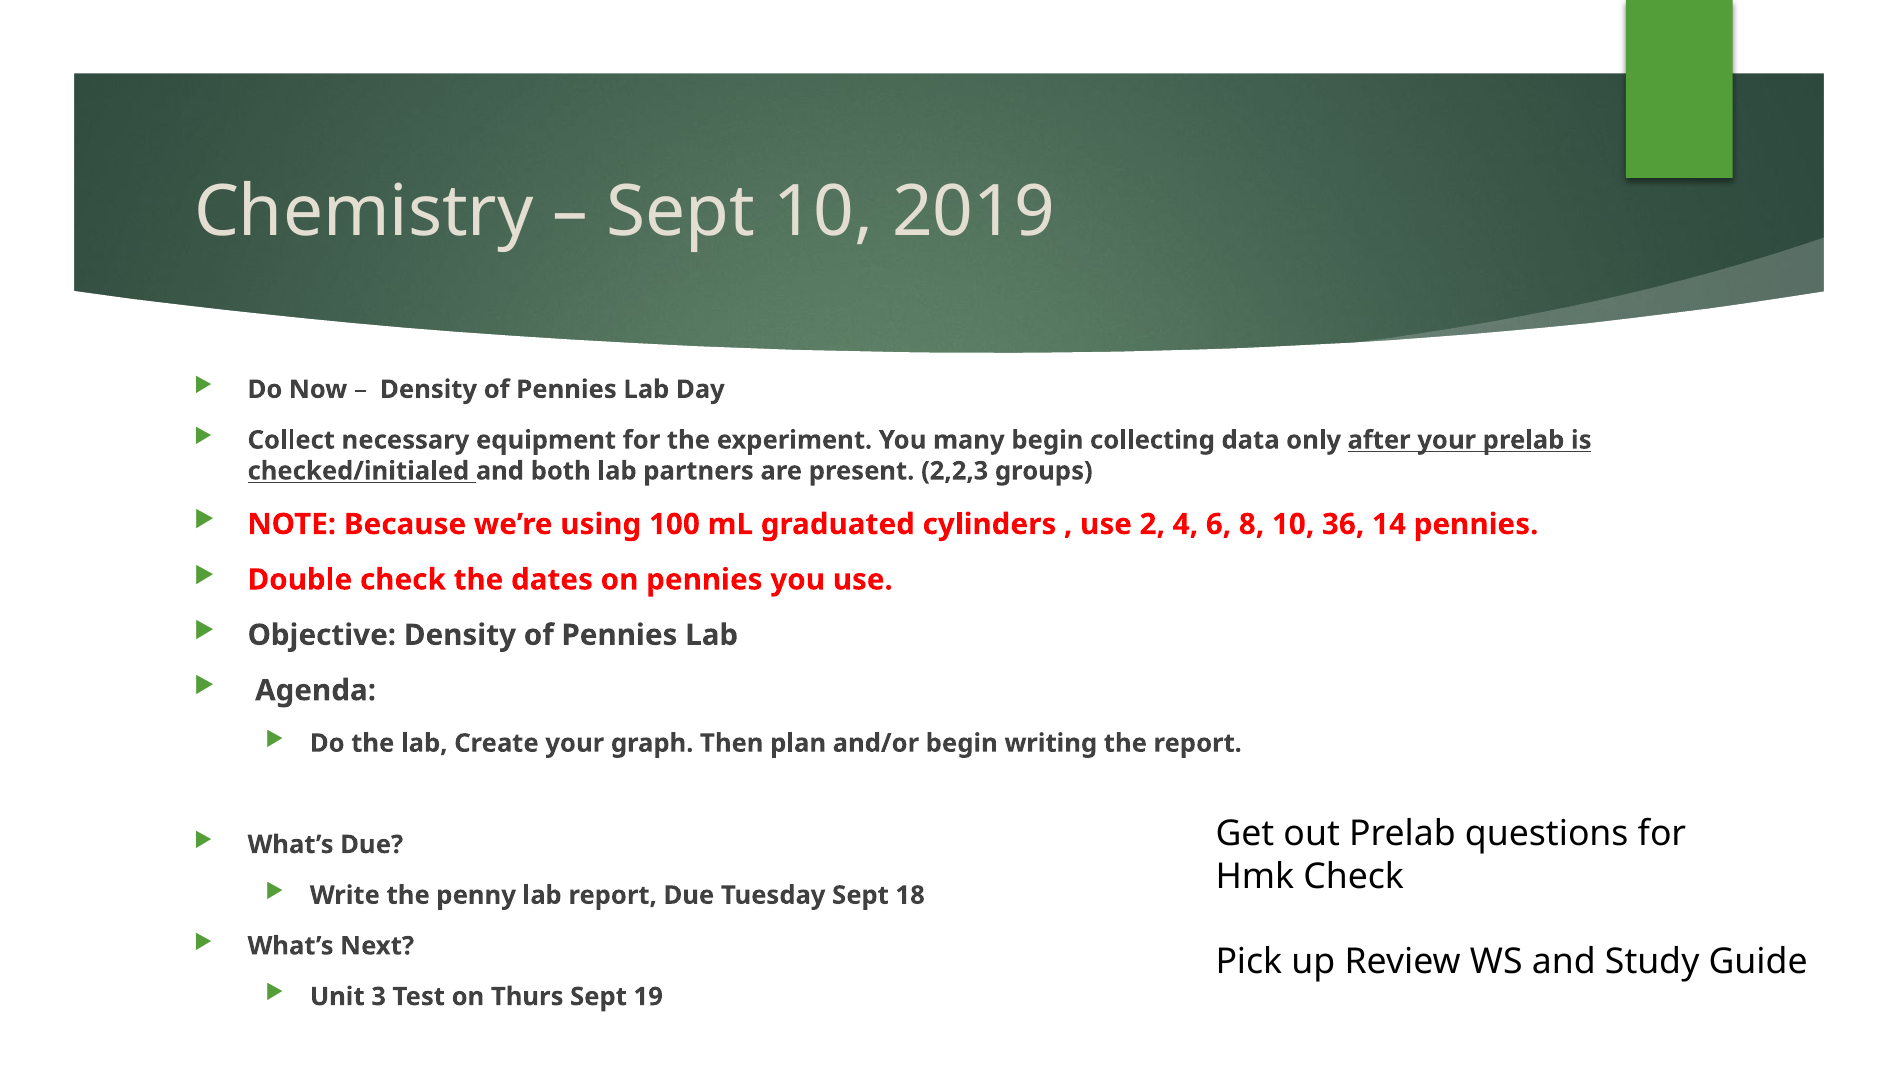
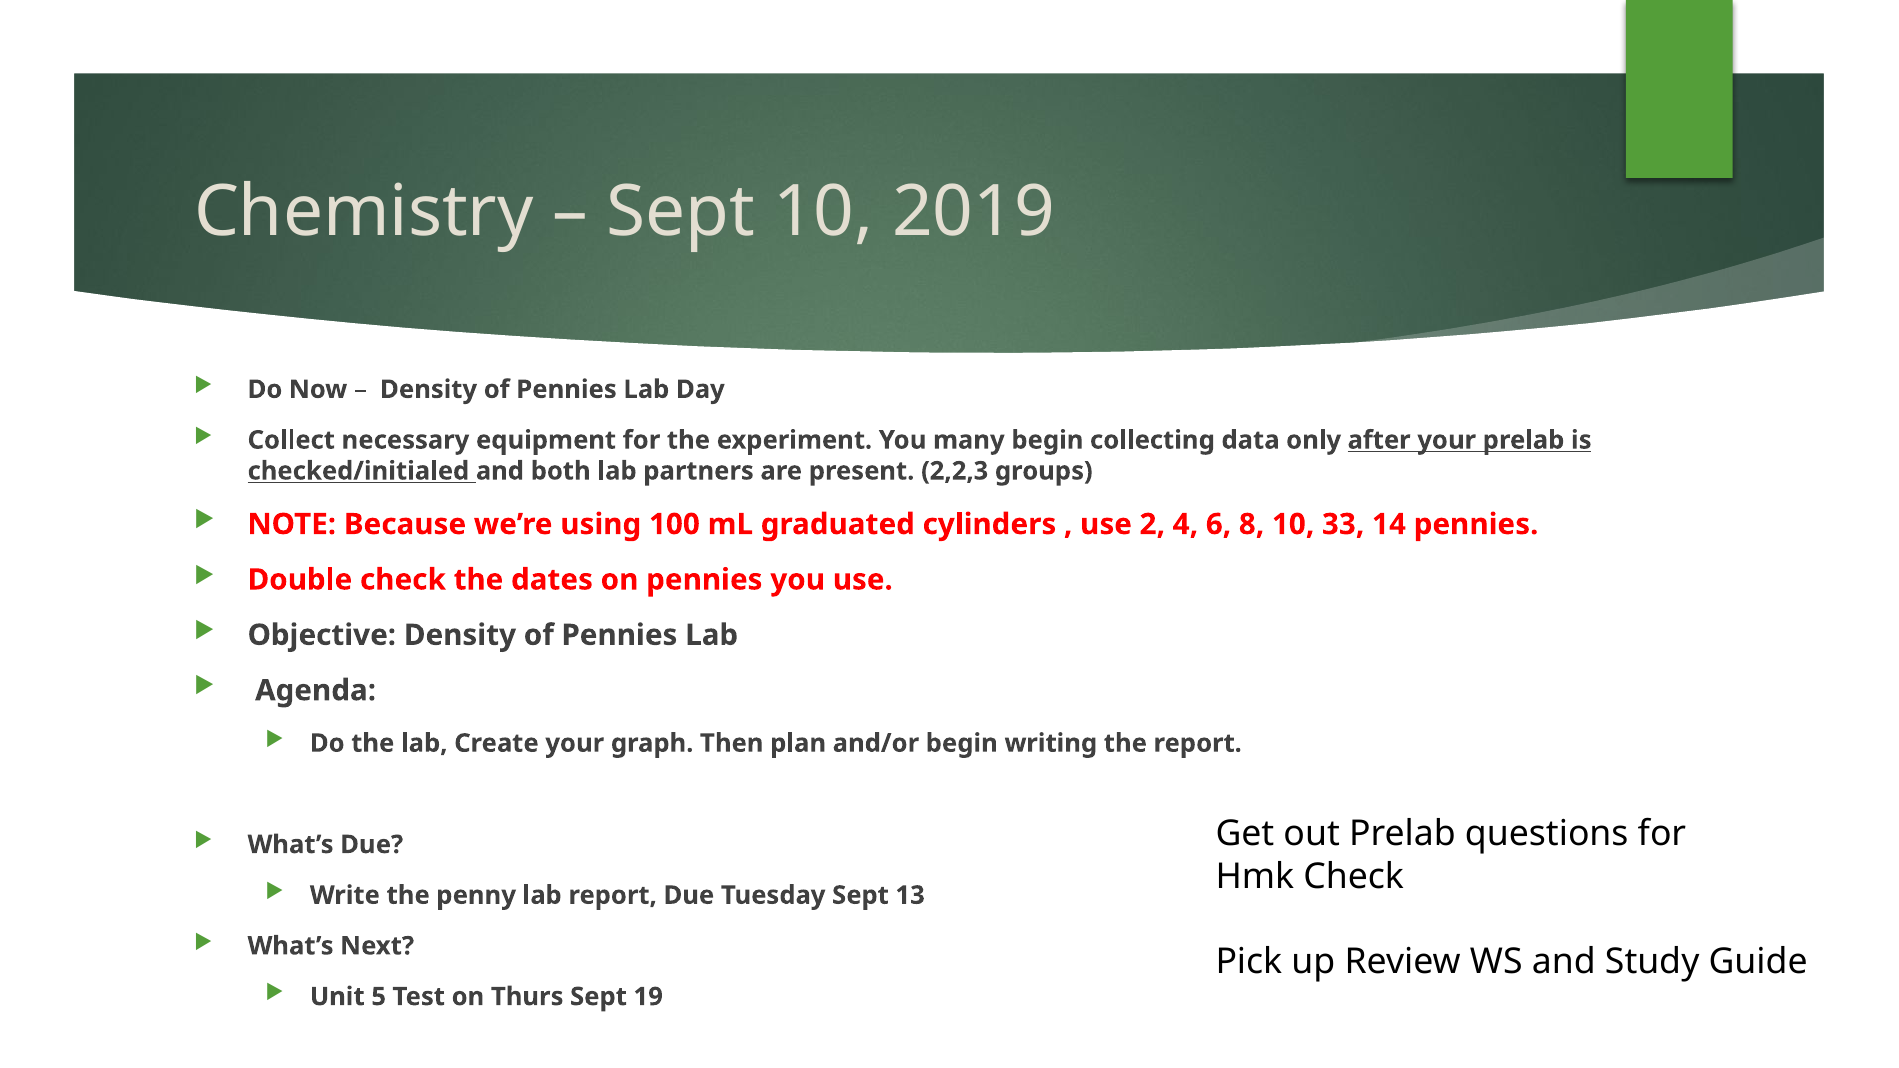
36: 36 -> 33
18: 18 -> 13
3: 3 -> 5
